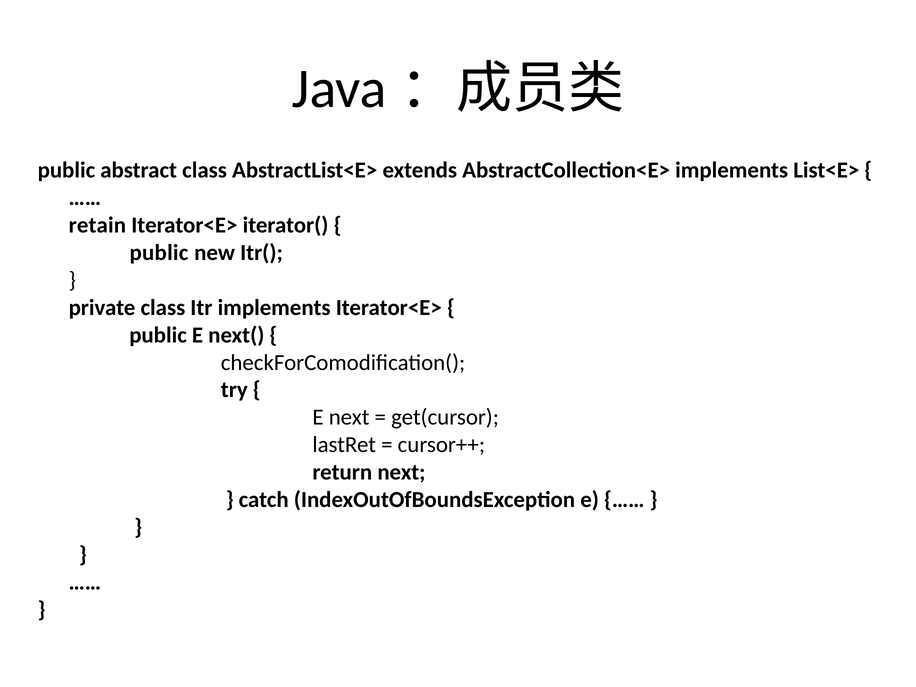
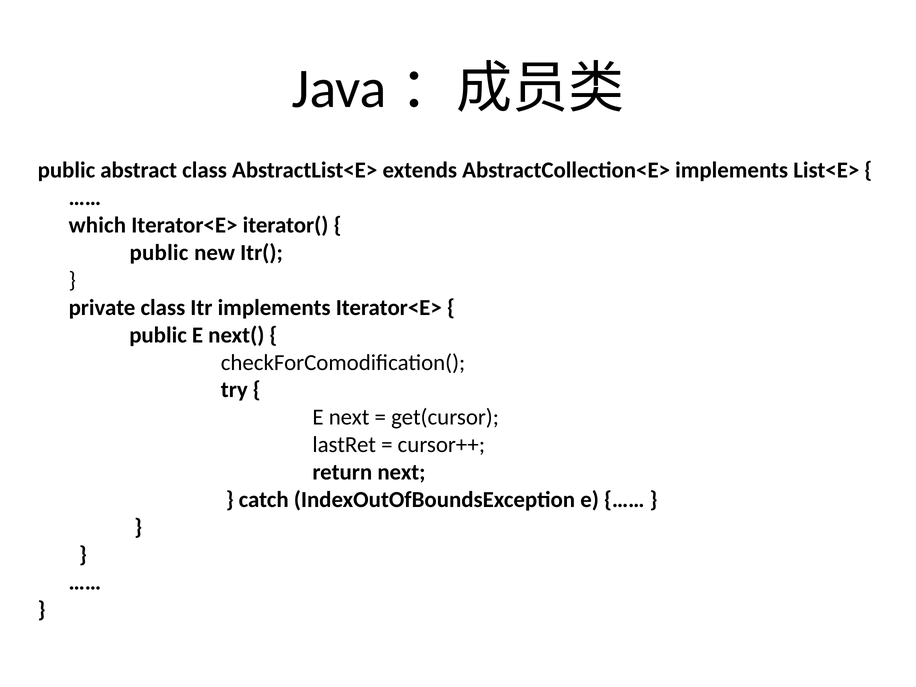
retain: retain -> which
